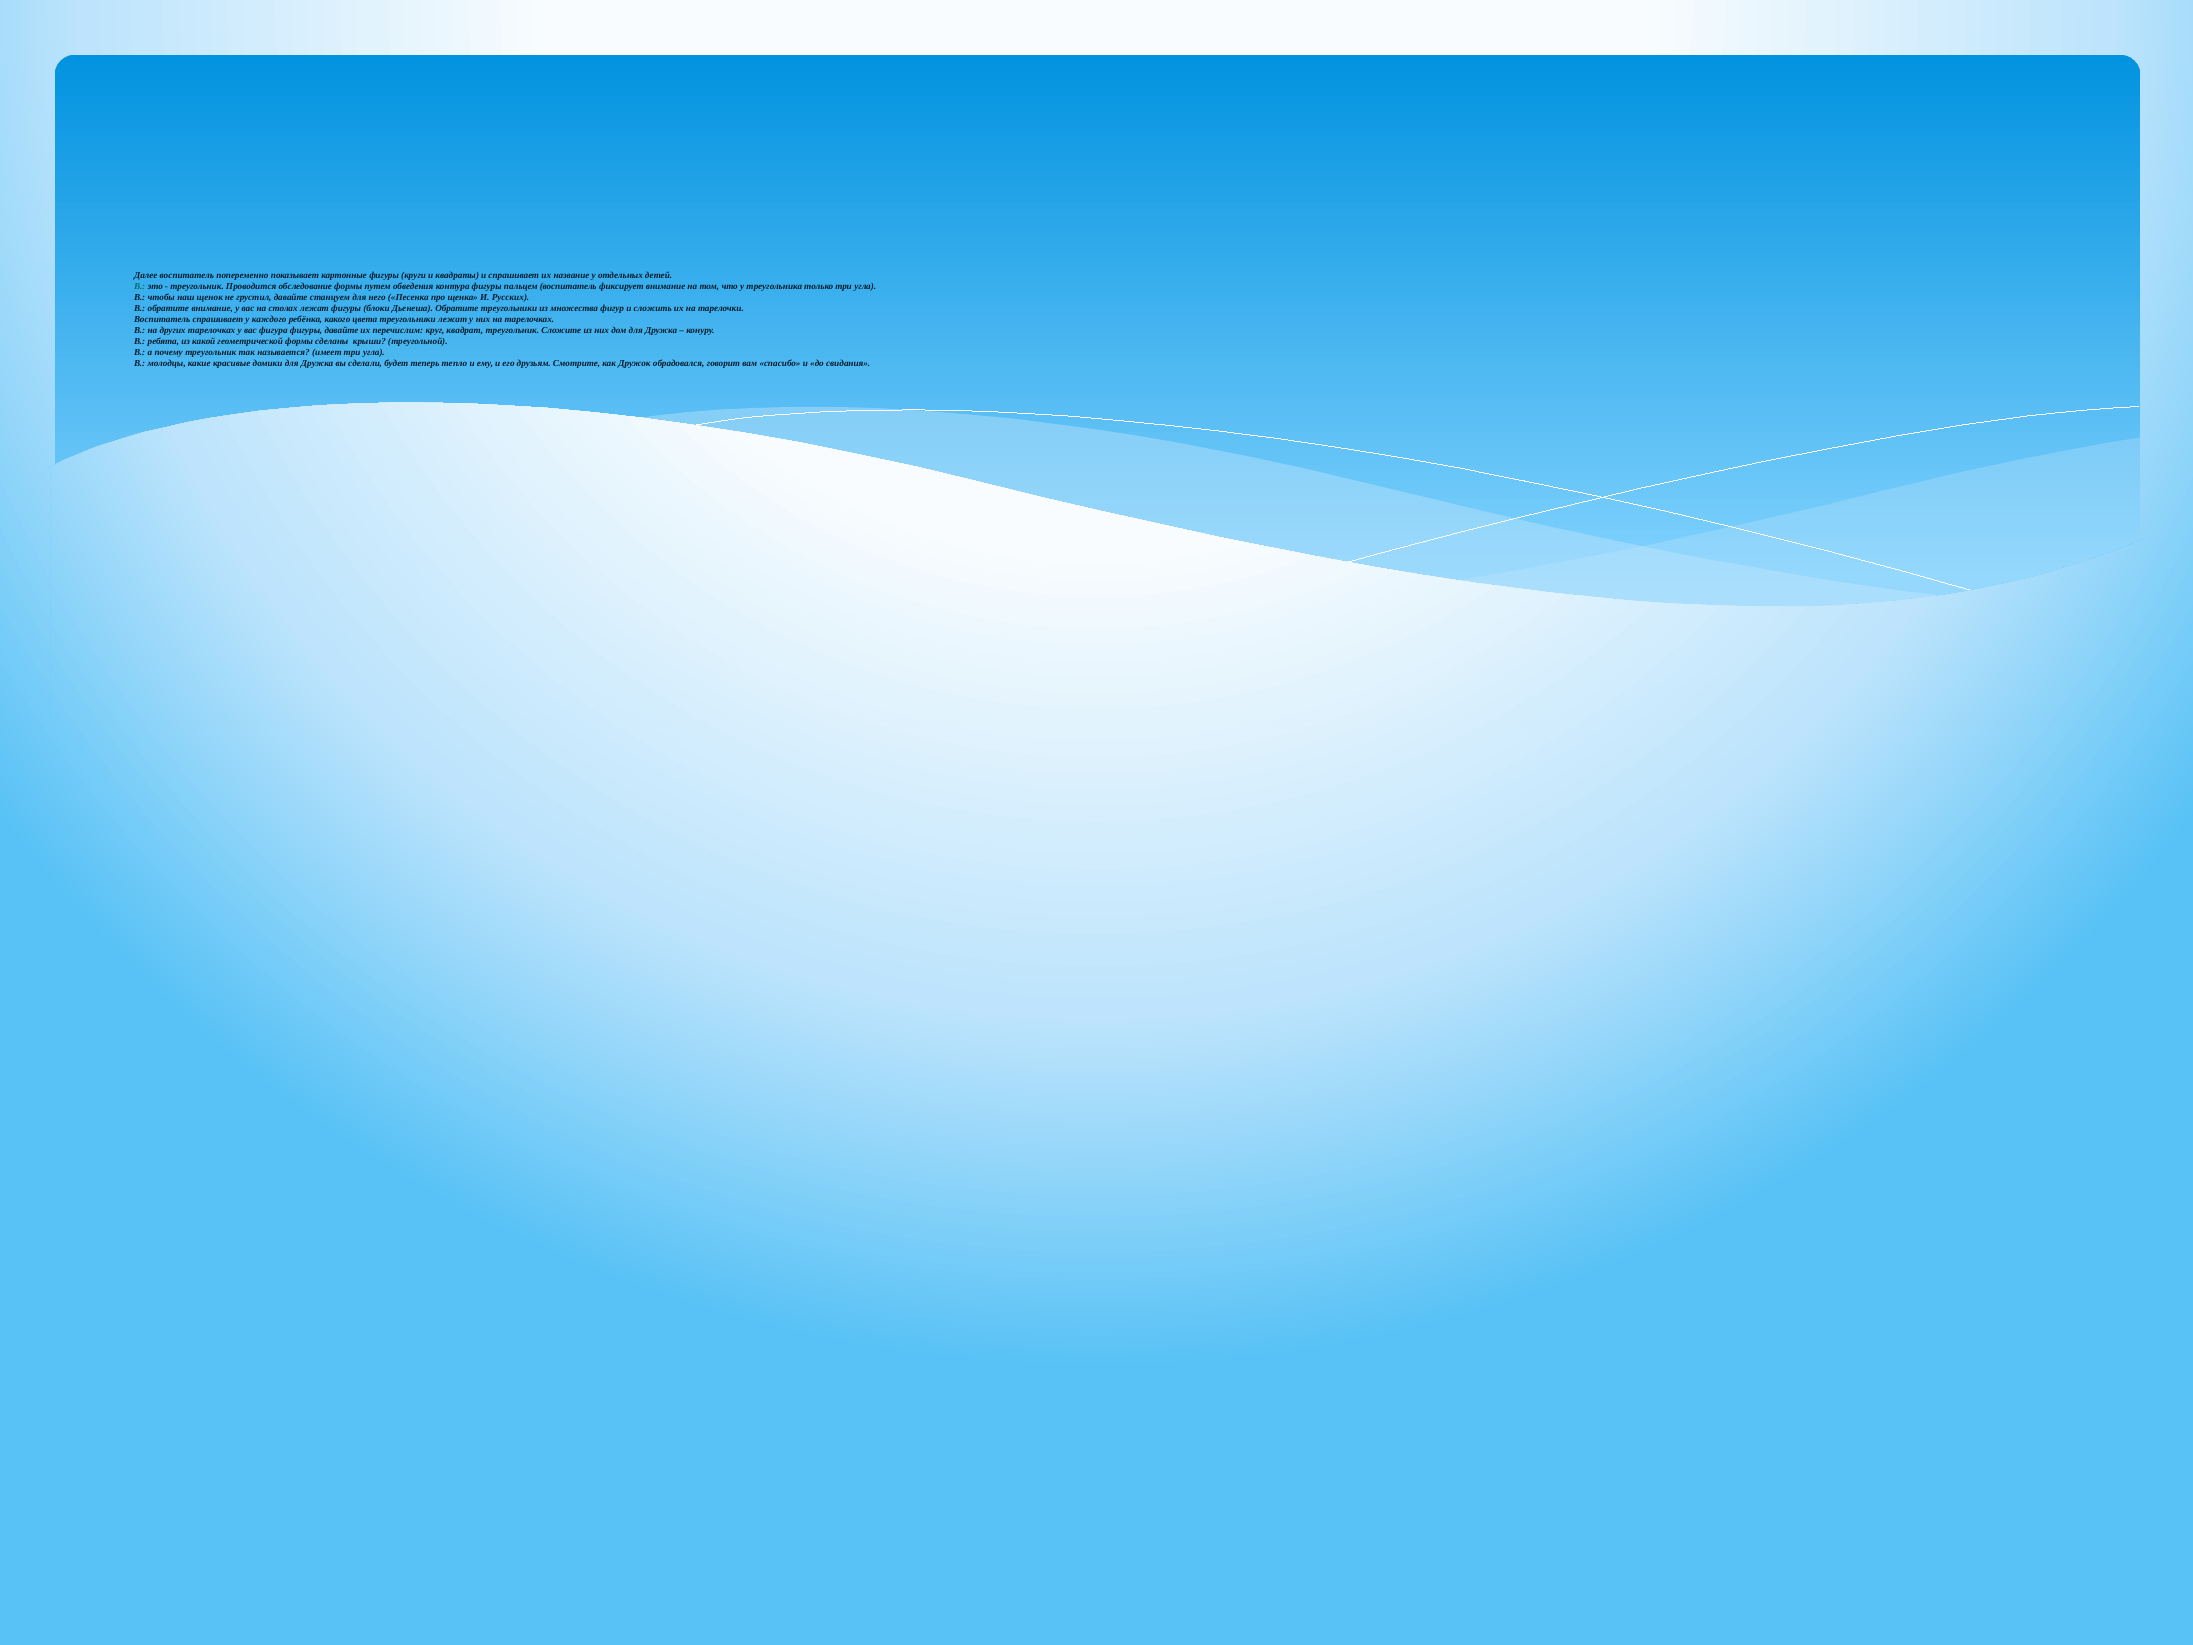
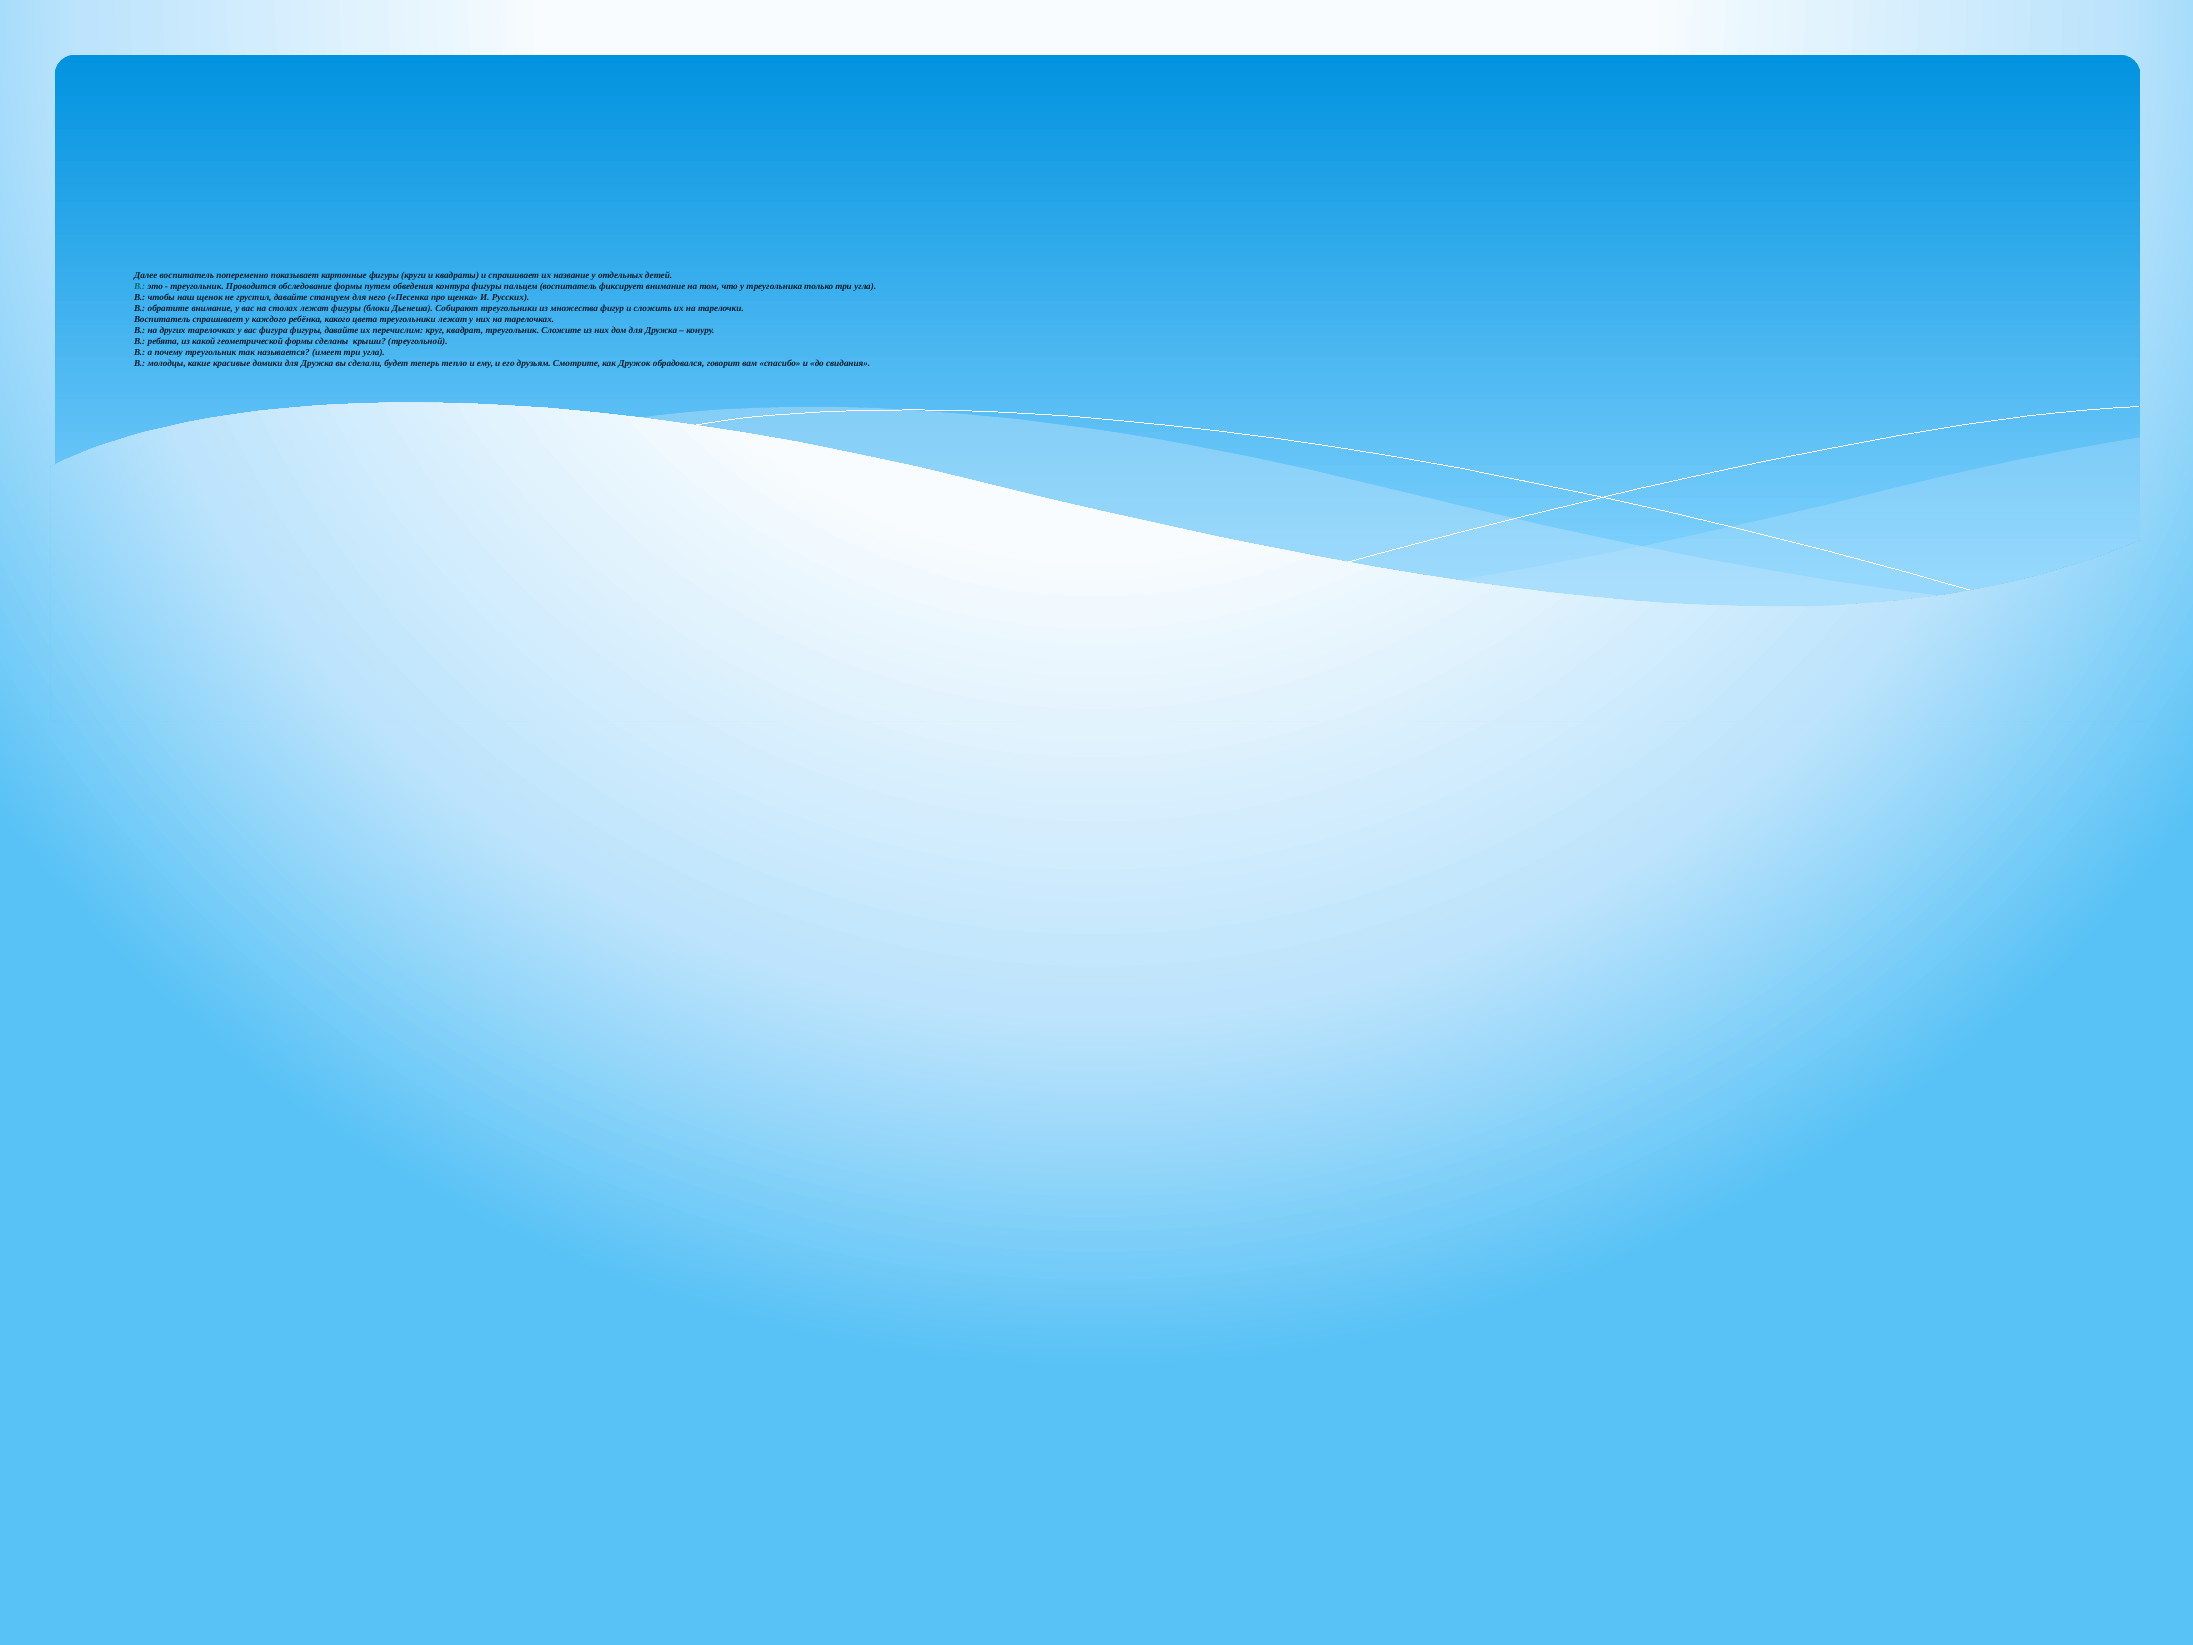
Дьенеша Обратите: Обратите -> Собирают
